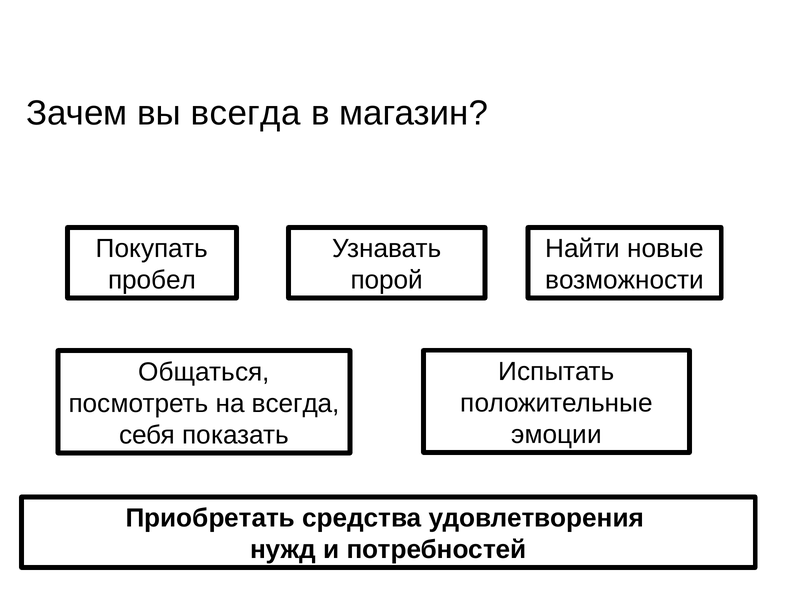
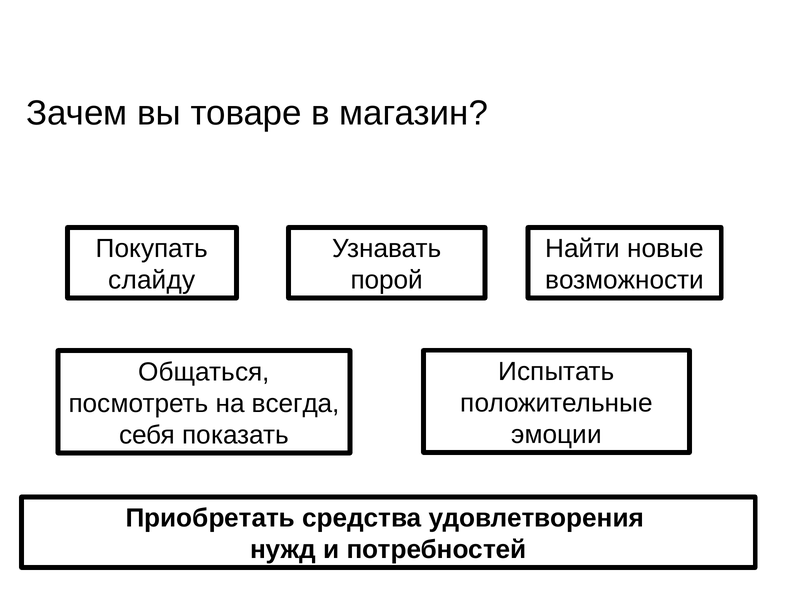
вы всегда: всегда -> товаре
пробел: пробел -> слайду
